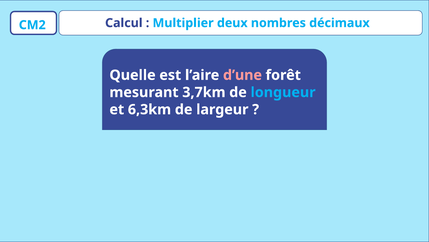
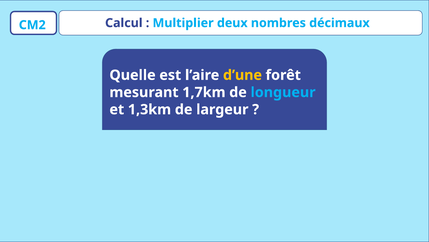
d’une colour: pink -> yellow
3,7km: 3,7km -> 1,7km
6,3km: 6,3km -> 1,3km
